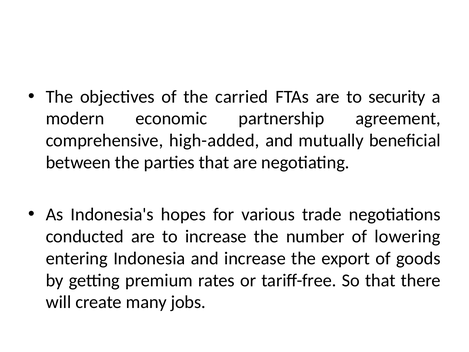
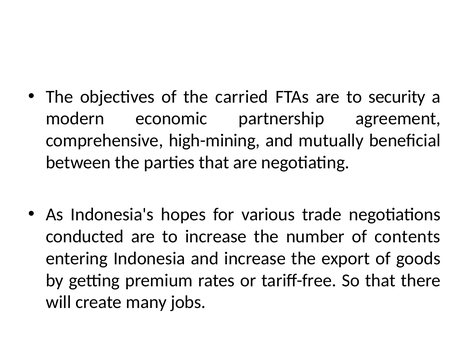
high-added: high-added -> high-mining
lowering: lowering -> contents
